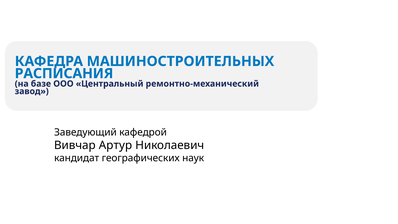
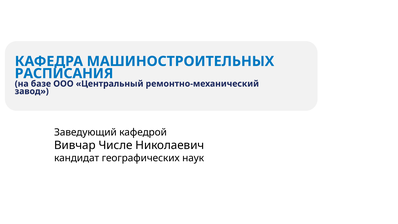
Артур: Артур -> Числе
